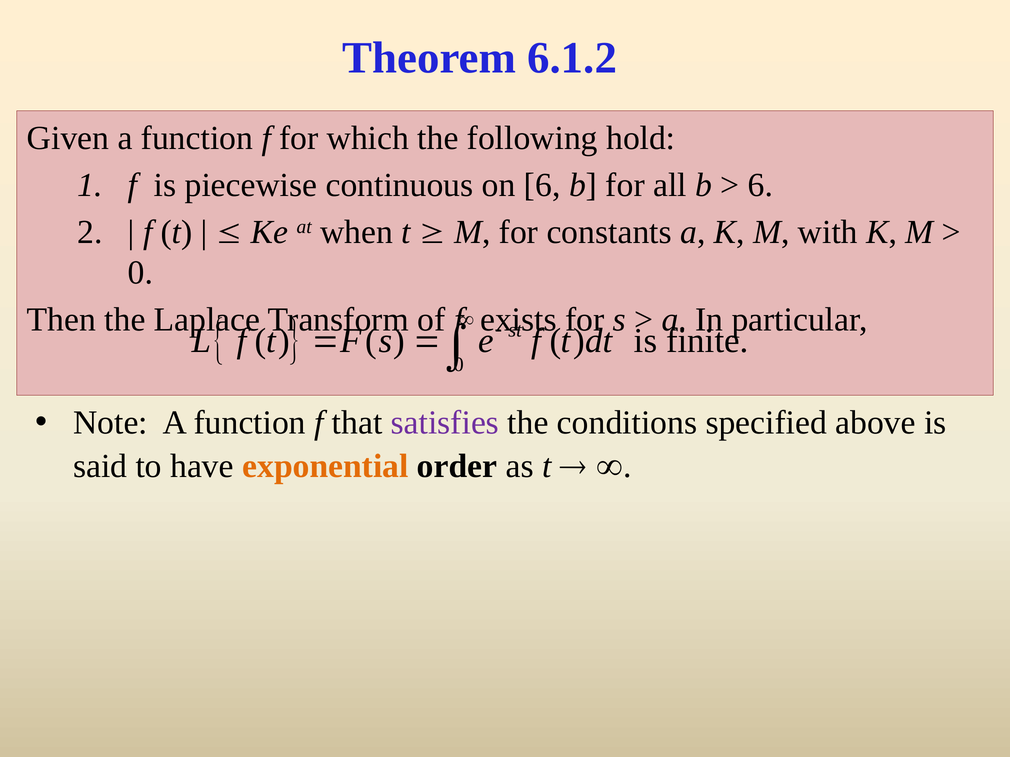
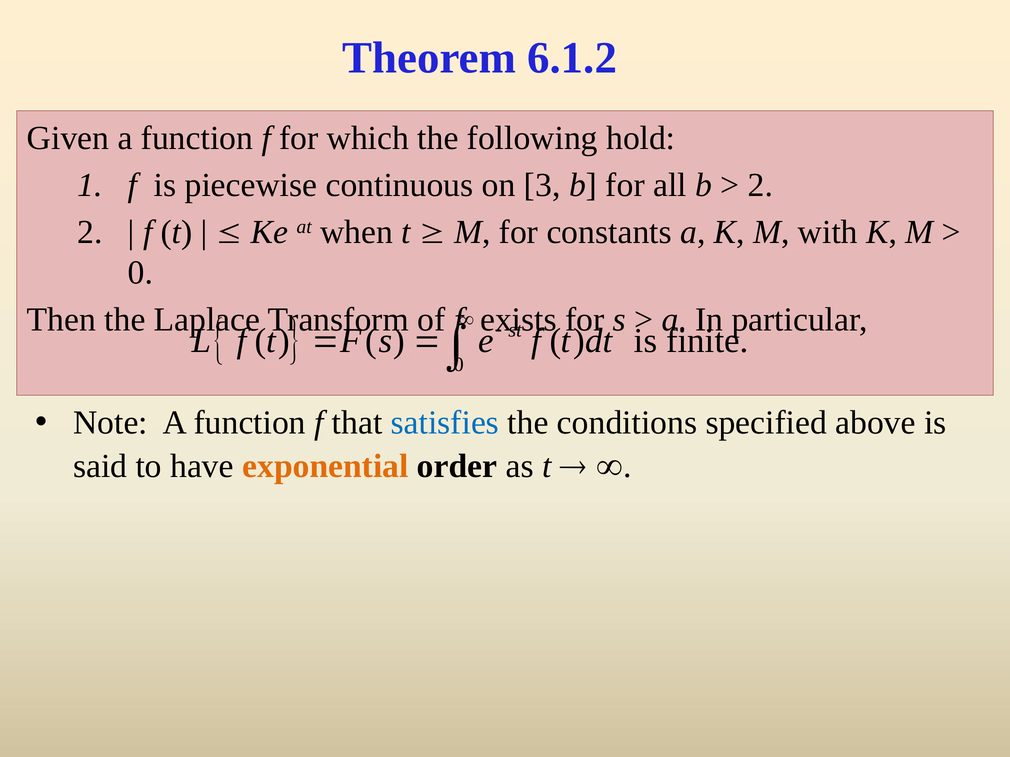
on 6: 6 -> 3
6 at (760, 185): 6 -> 2
satisfies colour: purple -> blue
